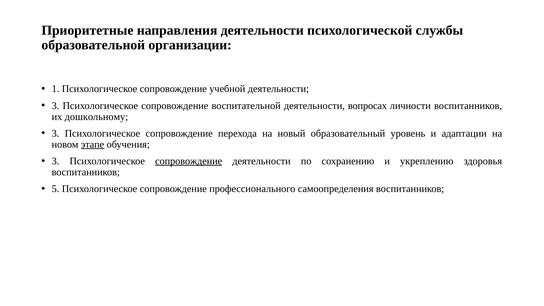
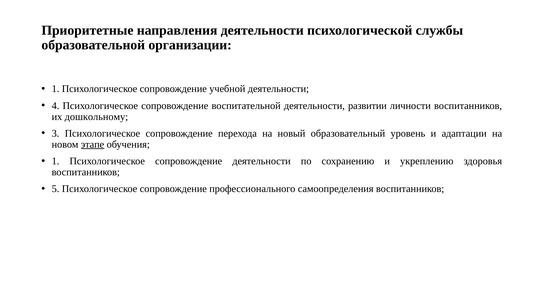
3 at (55, 106): 3 -> 4
вопросах: вопросах -> развитии
3 at (55, 161): 3 -> 1
сопровождение at (189, 161) underline: present -> none
